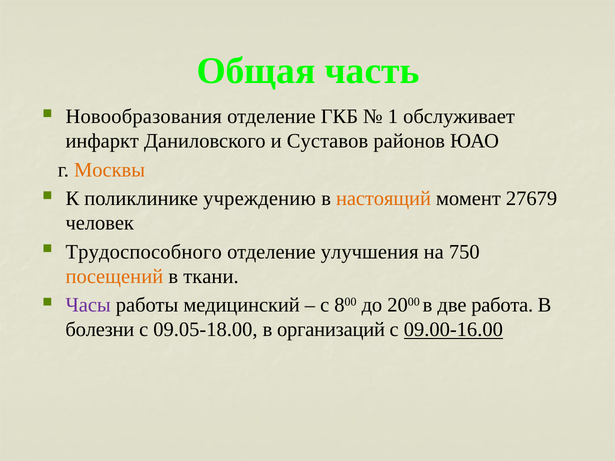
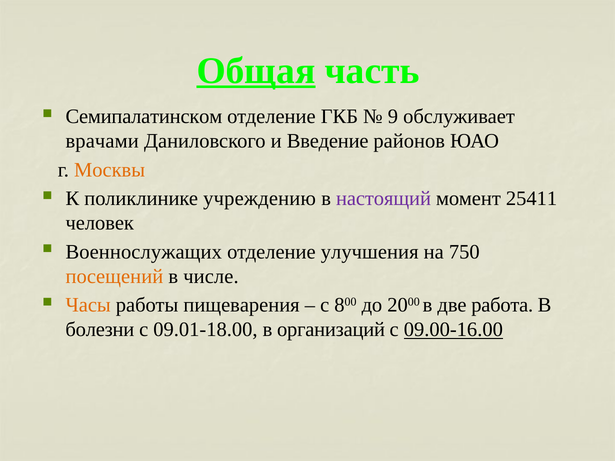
Общая underline: none -> present
Новообразования: Новообразования -> Семипалатинском
1: 1 -> 9
инфаркт: инфаркт -> врачами
Суставов: Суставов -> Введение
настоящий colour: orange -> purple
27679: 27679 -> 25411
Трудоспособного: Трудоспособного -> Военнослужащих
ткани: ткани -> числе
Часы colour: purple -> orange
медицинский: медицинский -> пищеварения
09.05-18.00: 09.05-18.00 -> 09.01-18.00
